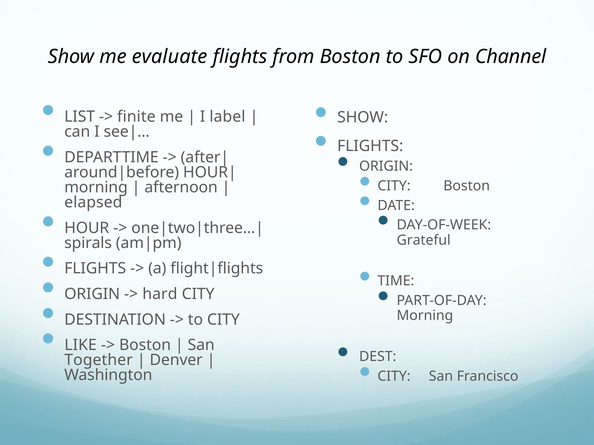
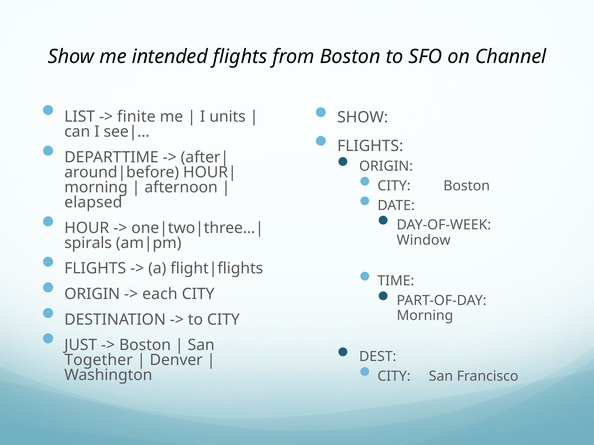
evaluate: evaluate -> intended
label: label -> units
Grateful: Grateful -> Window
hard: hard -> each
LIKE: LIKE -> JUST
